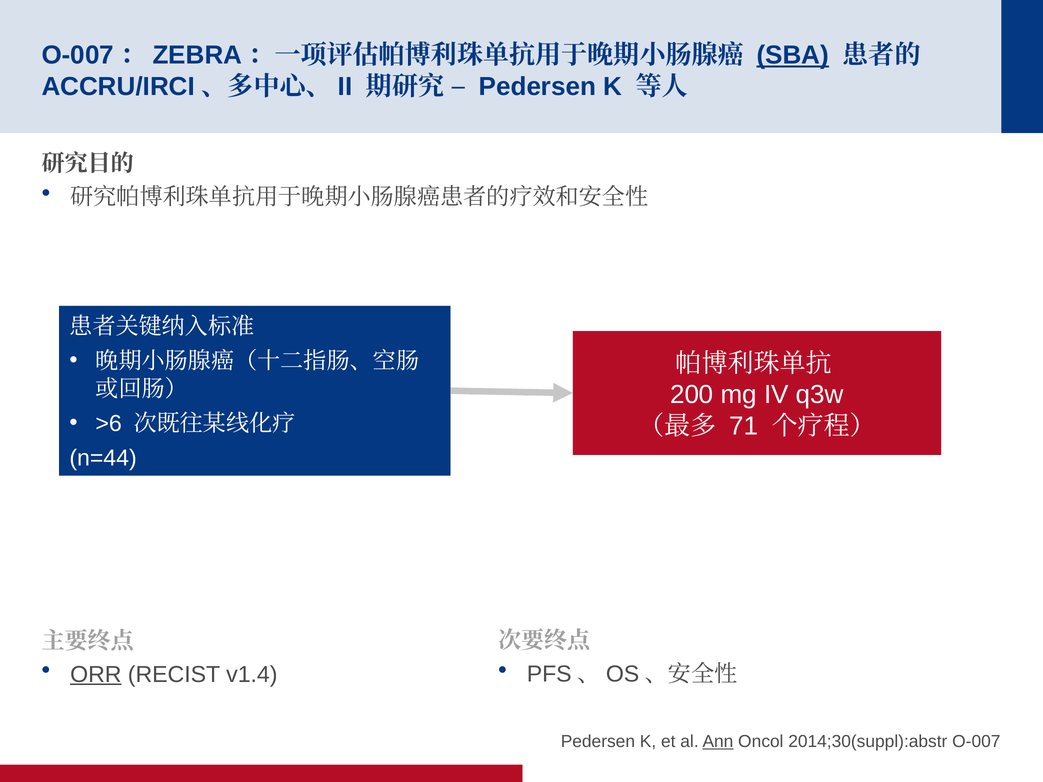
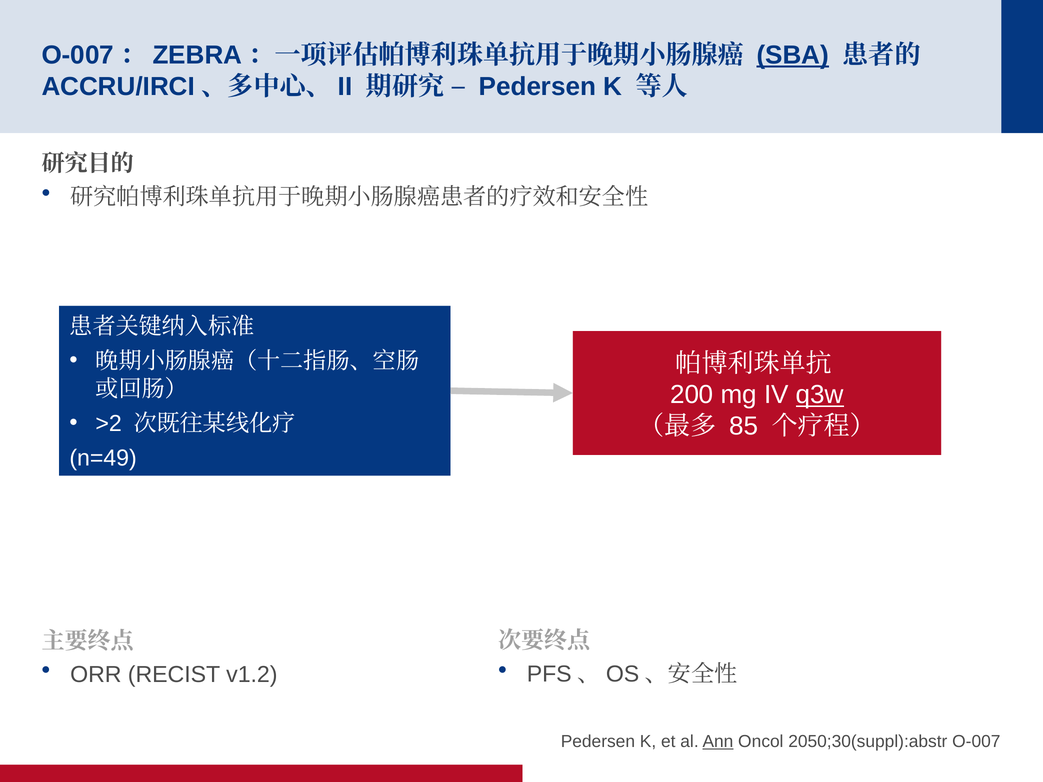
q3w underline: none -> present
>6: >6 -> >2
71: 71 -> 85
n=44: n=44 -> n=49
ORR underline: present -> none
v1.4: v1.4 -> v1.2
2014;30(suppl):abstr: 2014;30(suppl):abstr -> 2050;30(suppl):abstr
